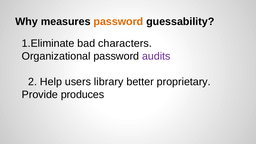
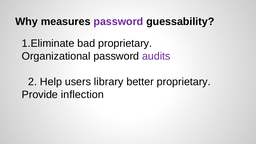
password at (118, 22) colour: orange -> purple
bad characters: characters -> proprietary
produces: produces -> inflection
